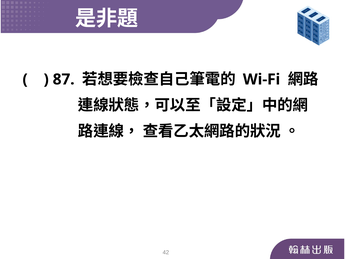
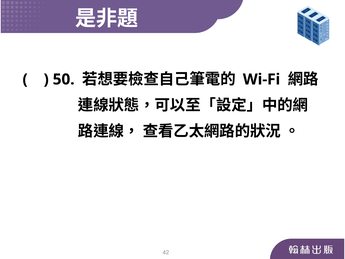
87: 87 -> 50
